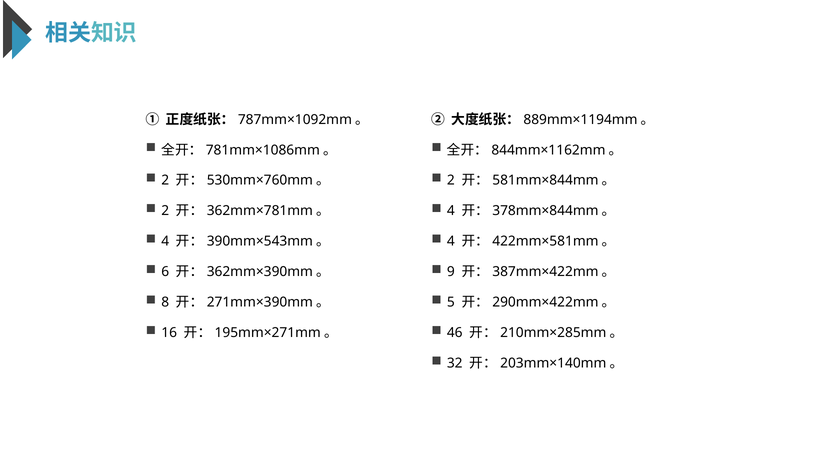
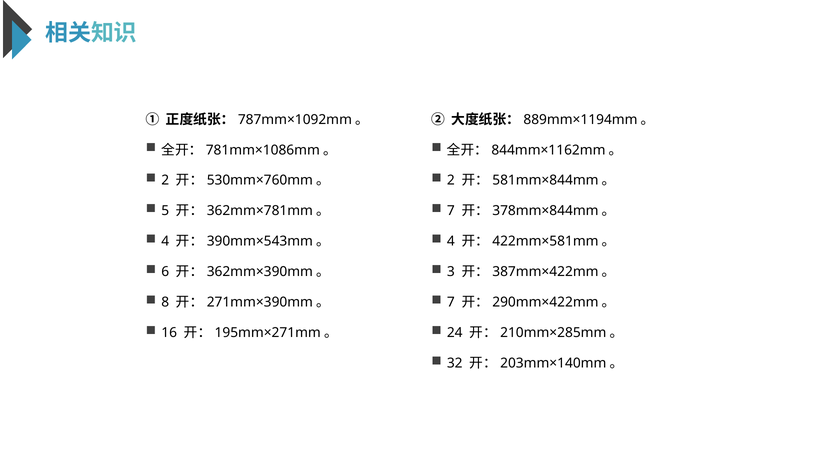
2 at (165, 211): 2 -> 5
4 at (451, 211): 4 -> 7
9: 9 -> 3
5 at (451, 302): 5 -> 7
46: 46 -> 24
